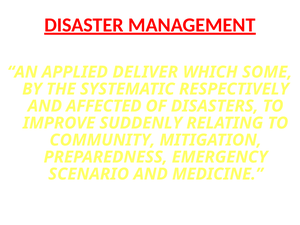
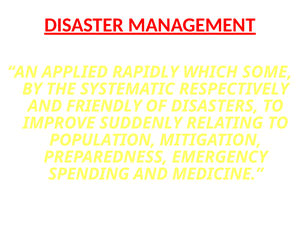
DELIVER: DELIVER -> RAPIDLY
AFFECTED: AFFECTED -> FRIENDLY
COMMUNITY: COMMUNITY -> POPULATION
SCENARIO: SCENARIO -> SPENDING
